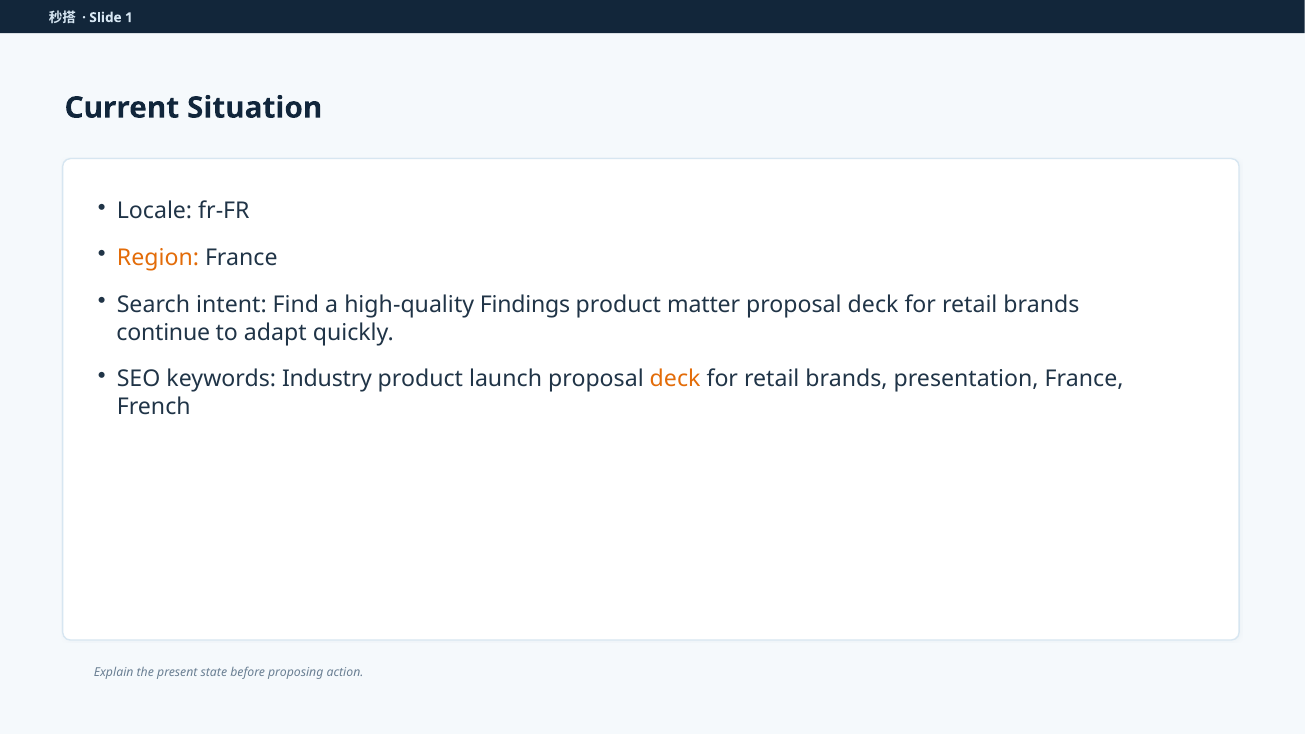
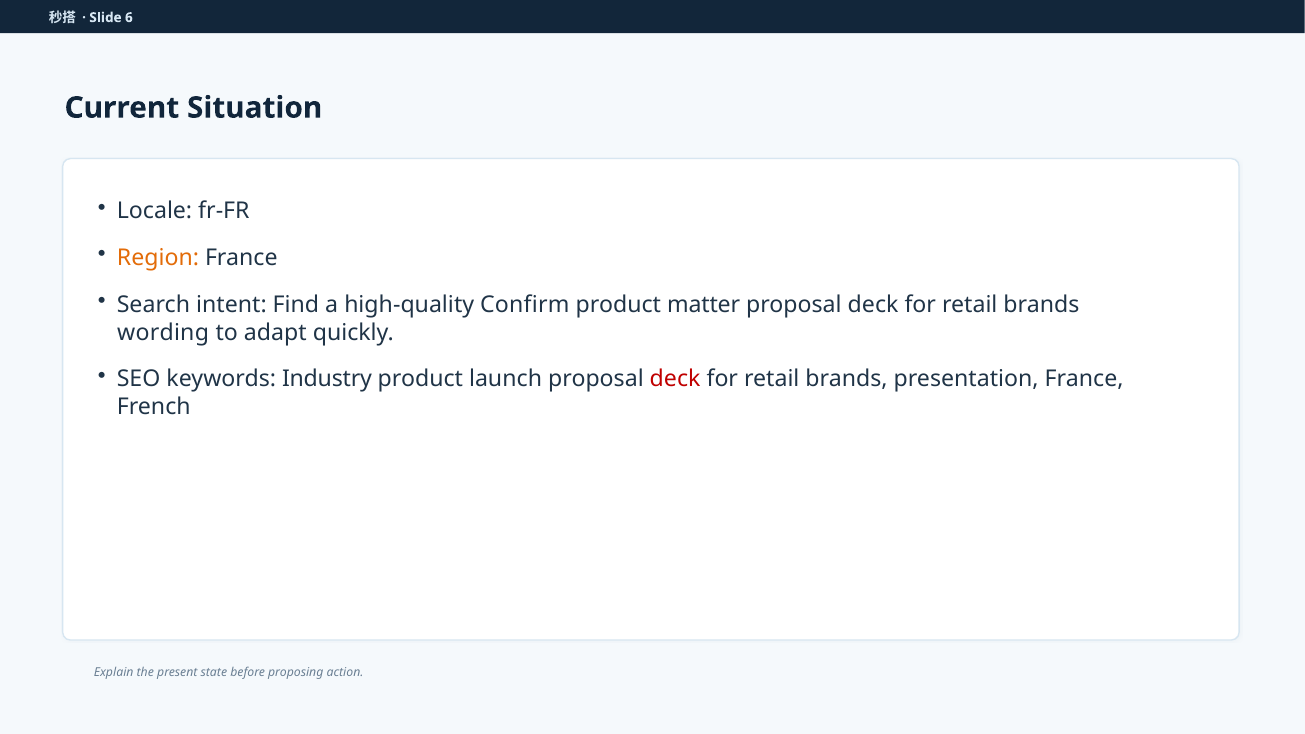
1: 1 -> 6
Findings: Findings -> Confirm
continue: continue -> wording
deck at (675, 379) colour: orange -> red
